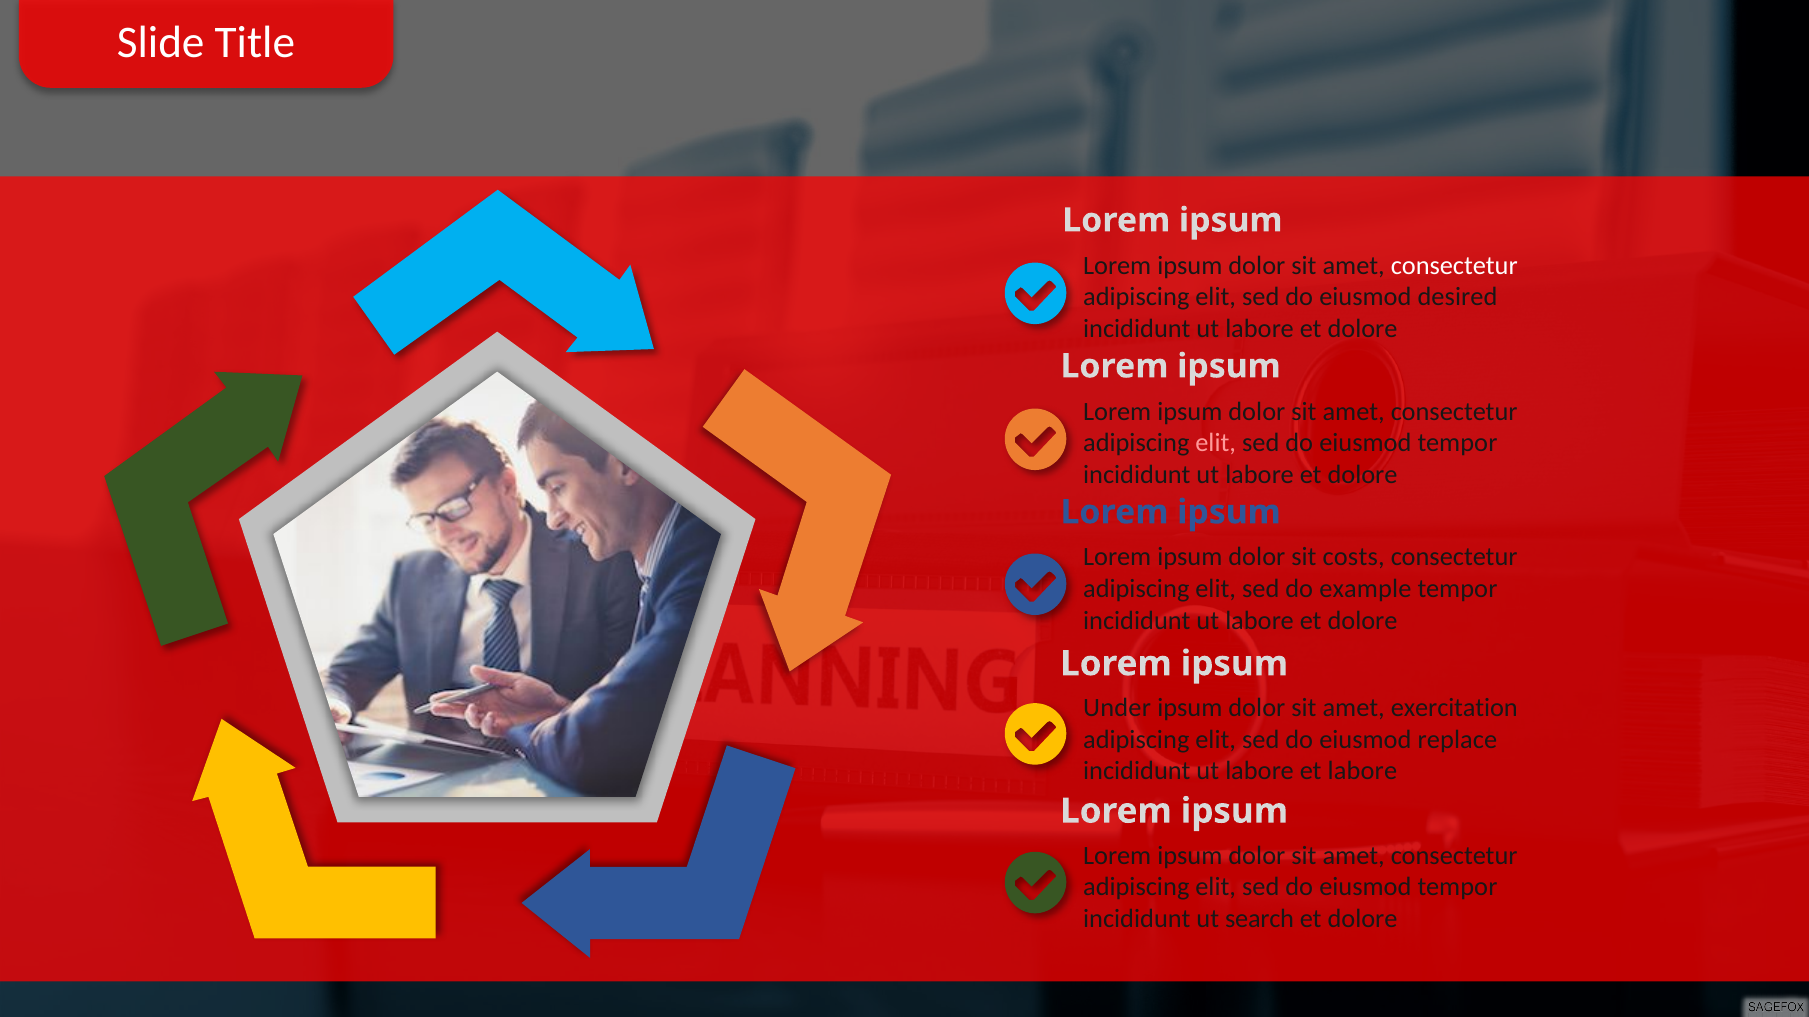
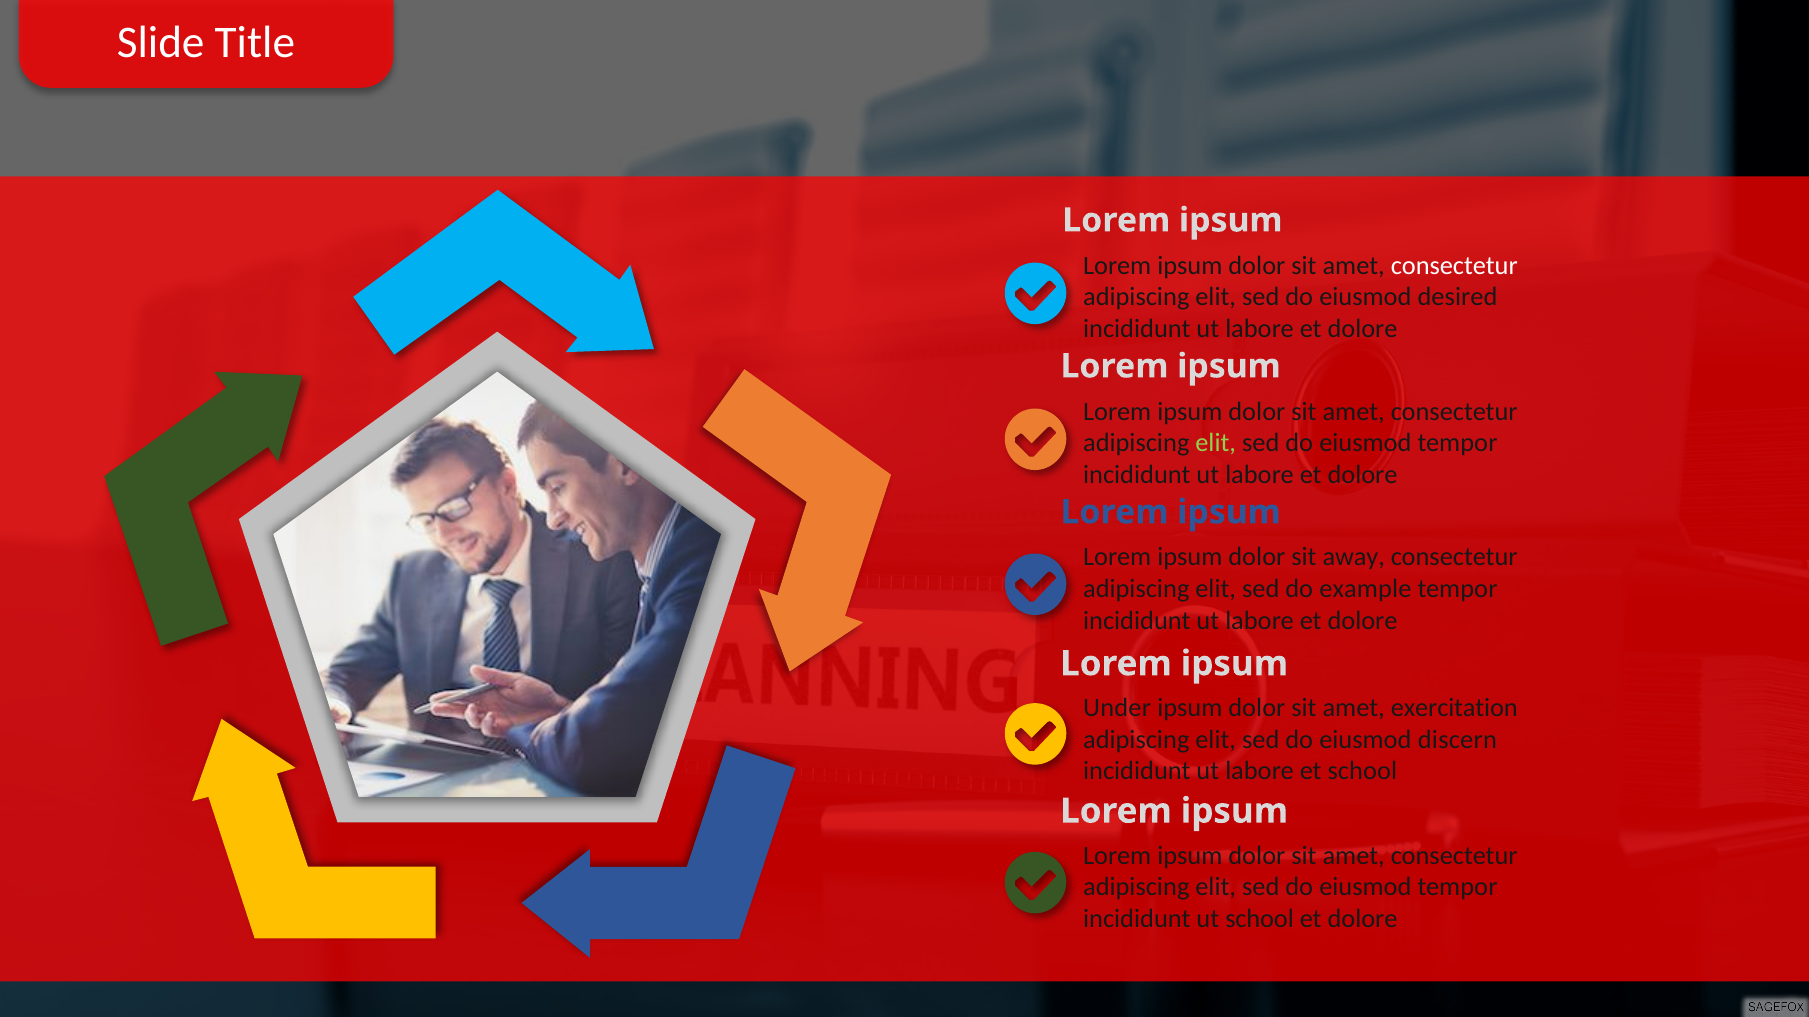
elit at (1216, 443) colour: pink -> light green
costs: costs -> away
replace: replace -> discern
et labore: labore -> school
ut search: search -> school
